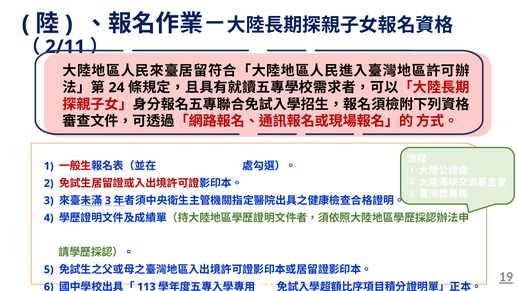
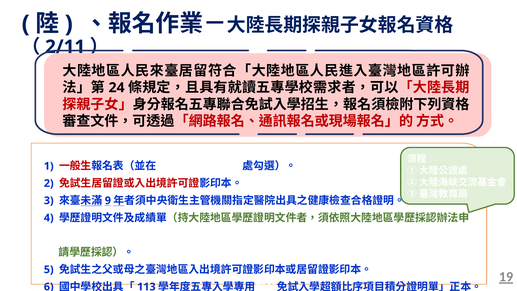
3 at (108, 200): 3 -> 9
